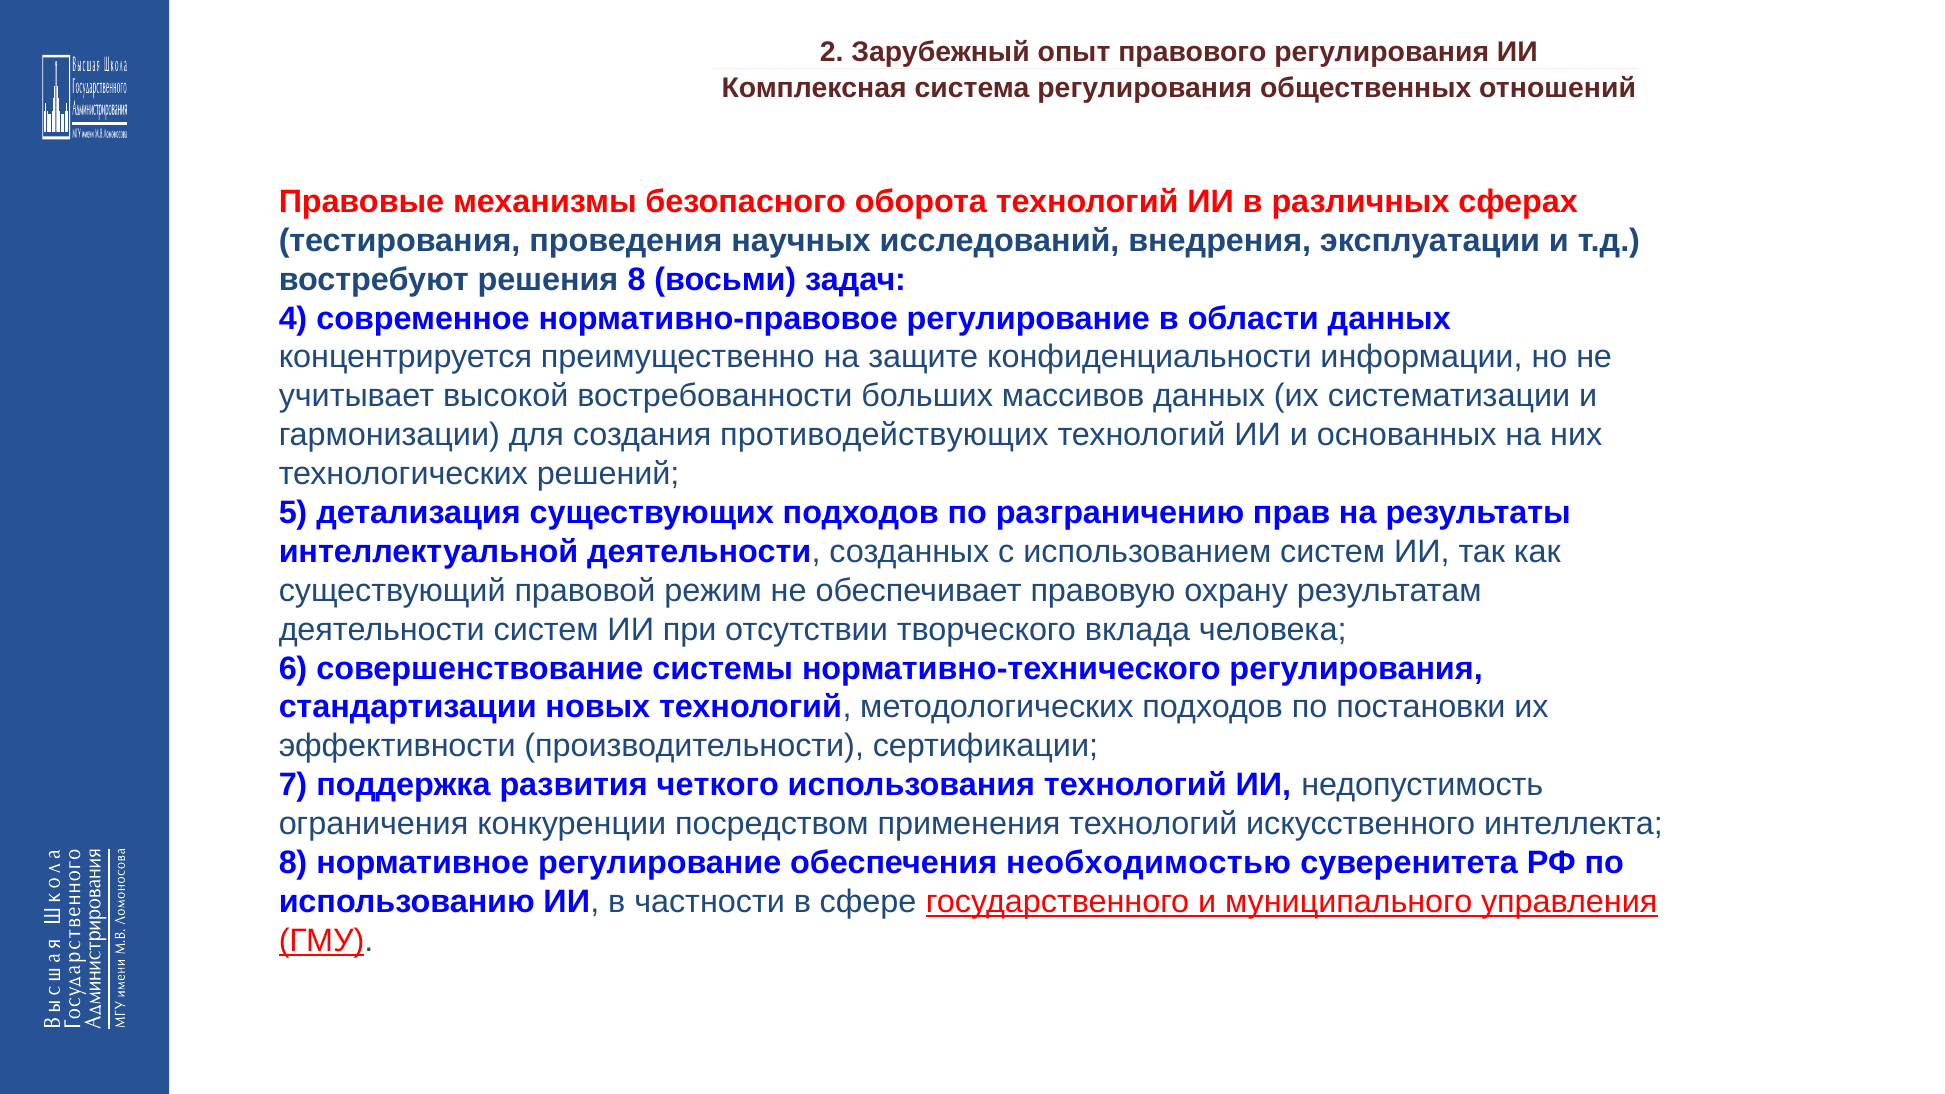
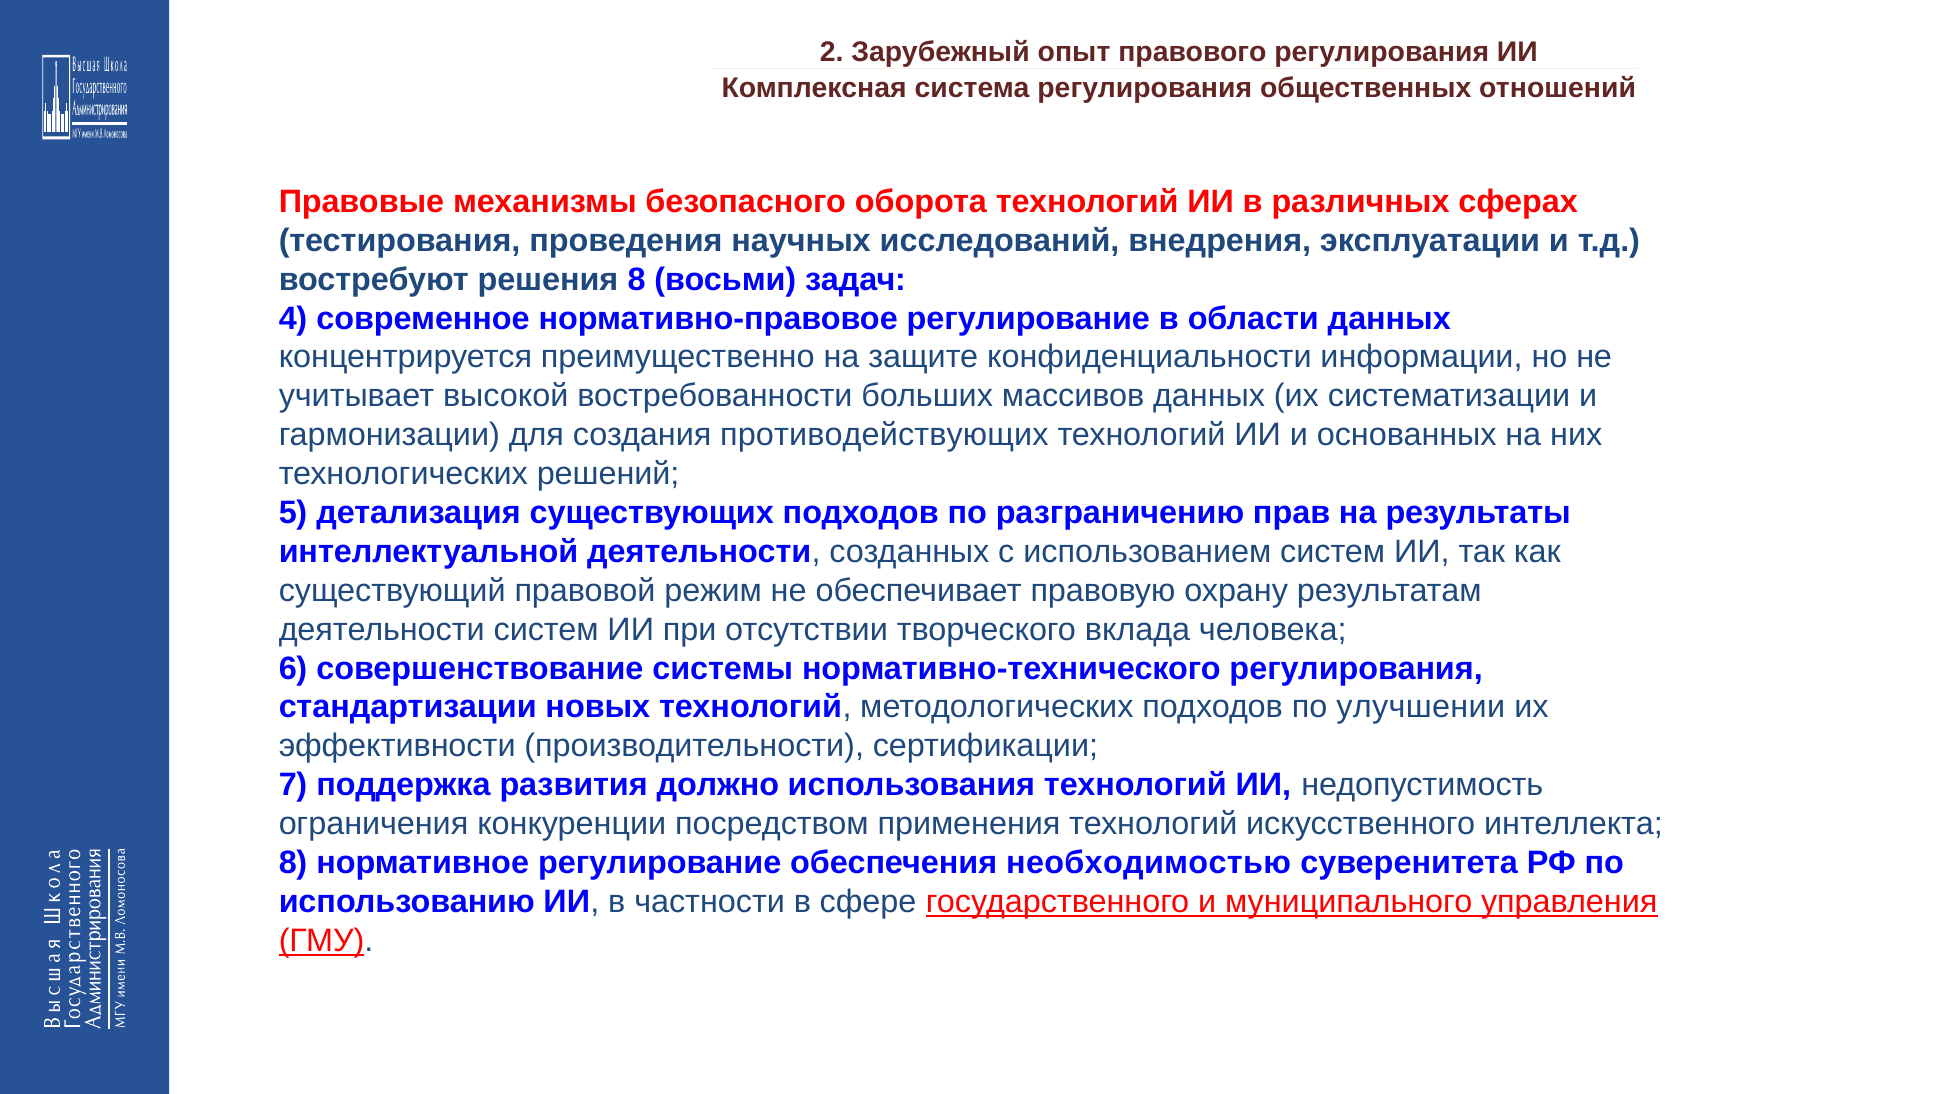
постановки: постановки -> улучшении
четкого: четкого -> должно
